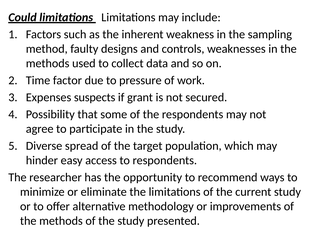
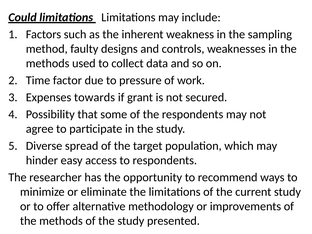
suspects: suspects -> towards
